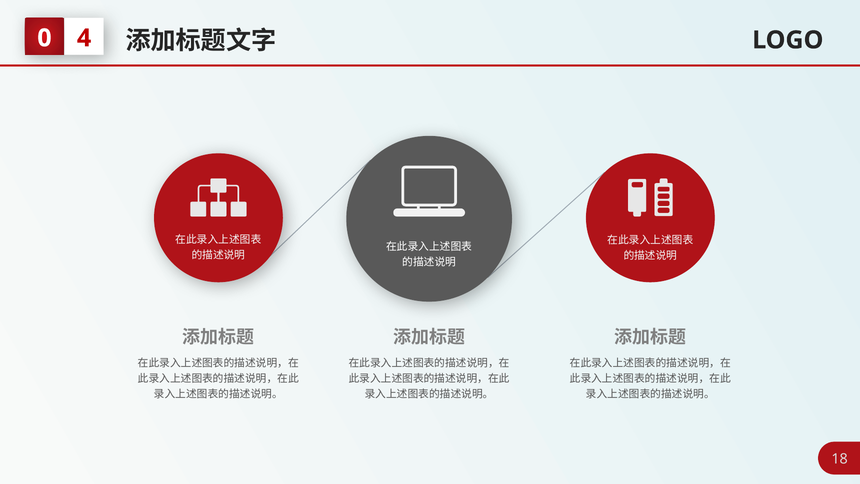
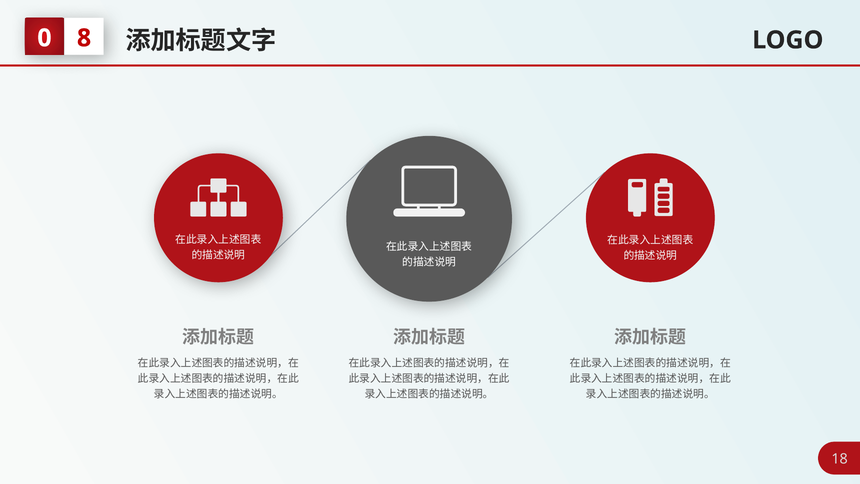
4: 4 -> 8
